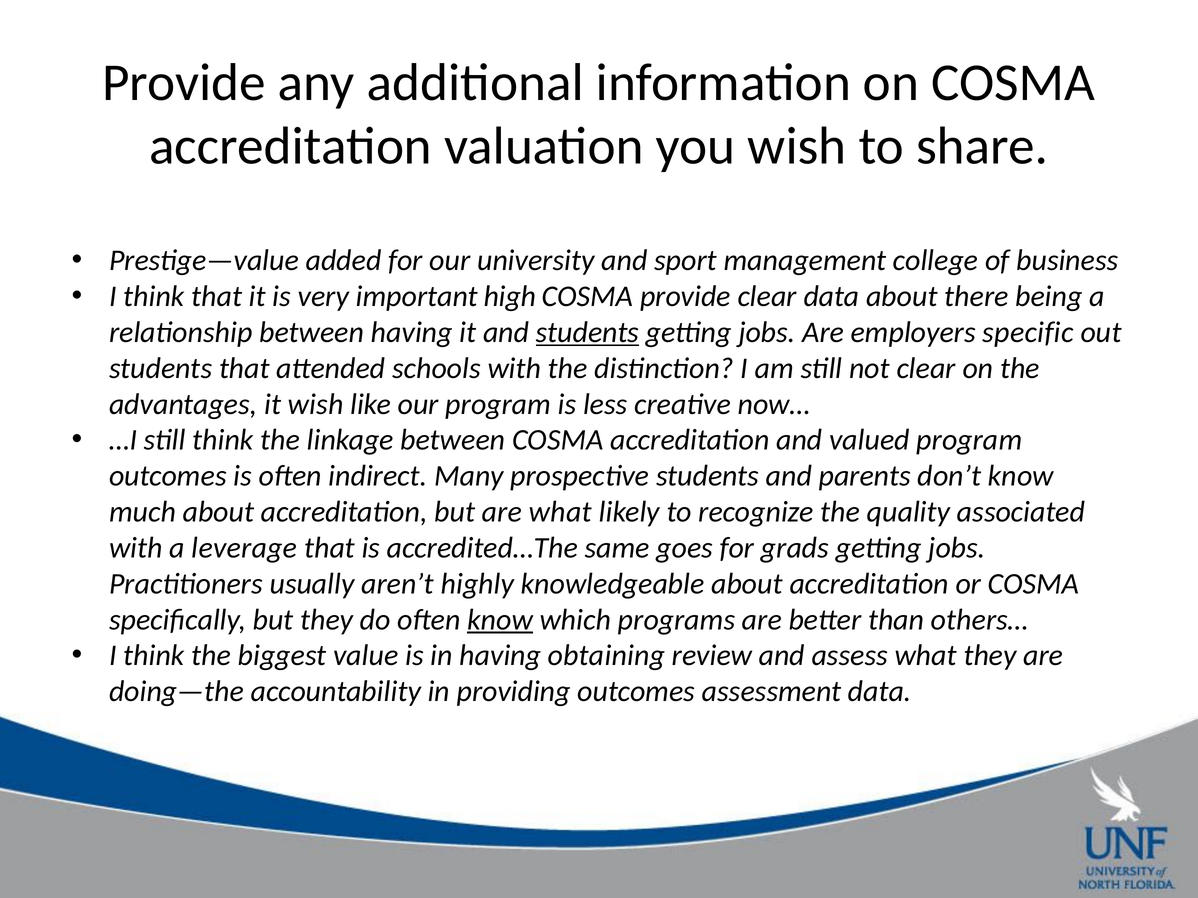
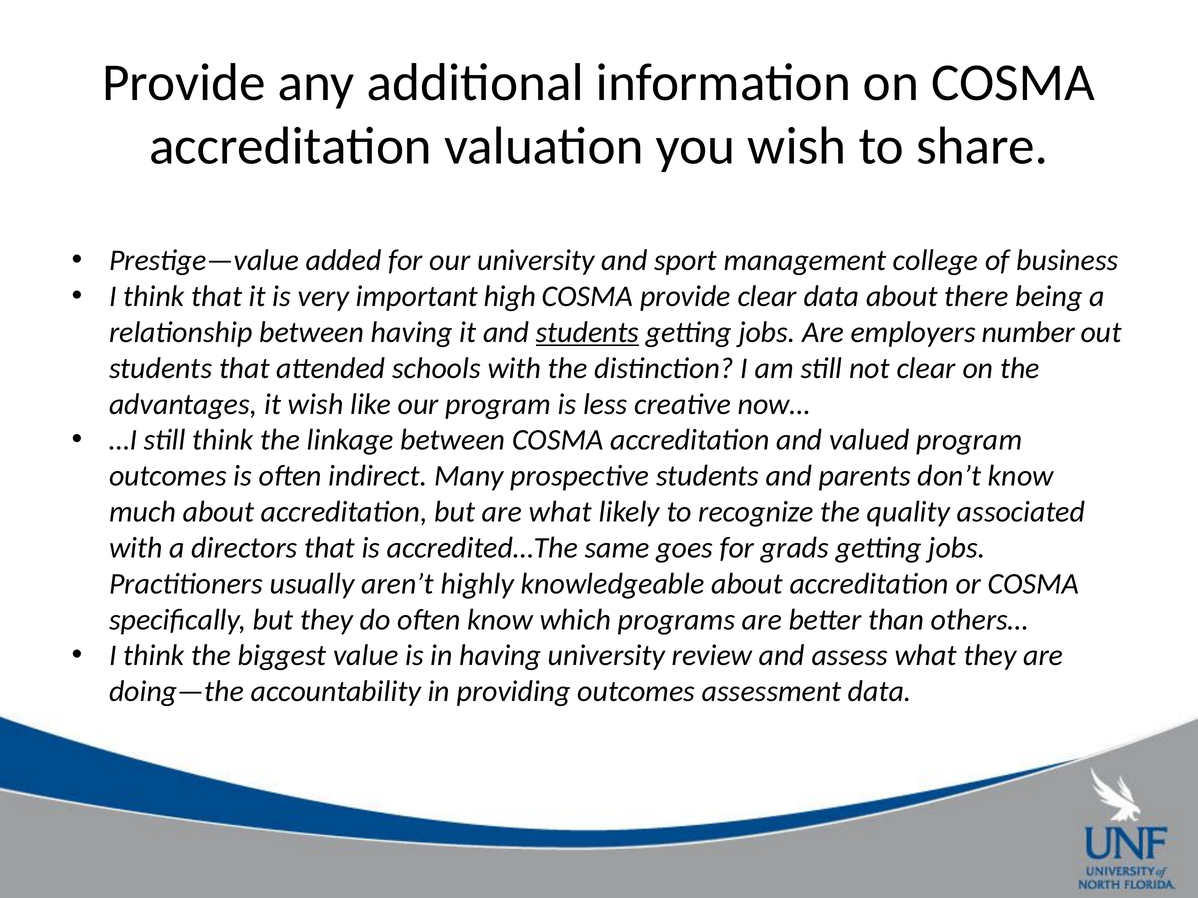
specific: specific -> number
leverage: leverage -> directors
know at (500, 620) underline: present -> none
having obtaining: obtaining -> university
